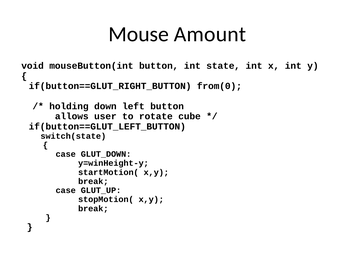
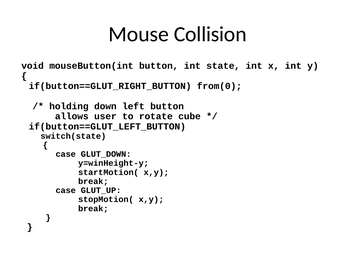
Amount: Amount -> Collision
